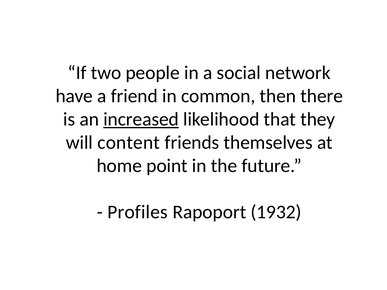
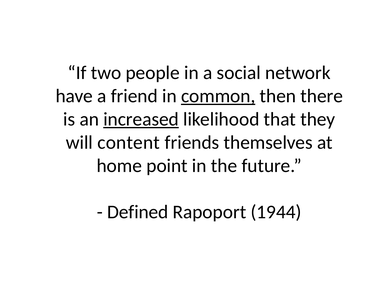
common underline: none -> present
Profiles: Profiles -> Defined
1932: 1932 -> 1944
